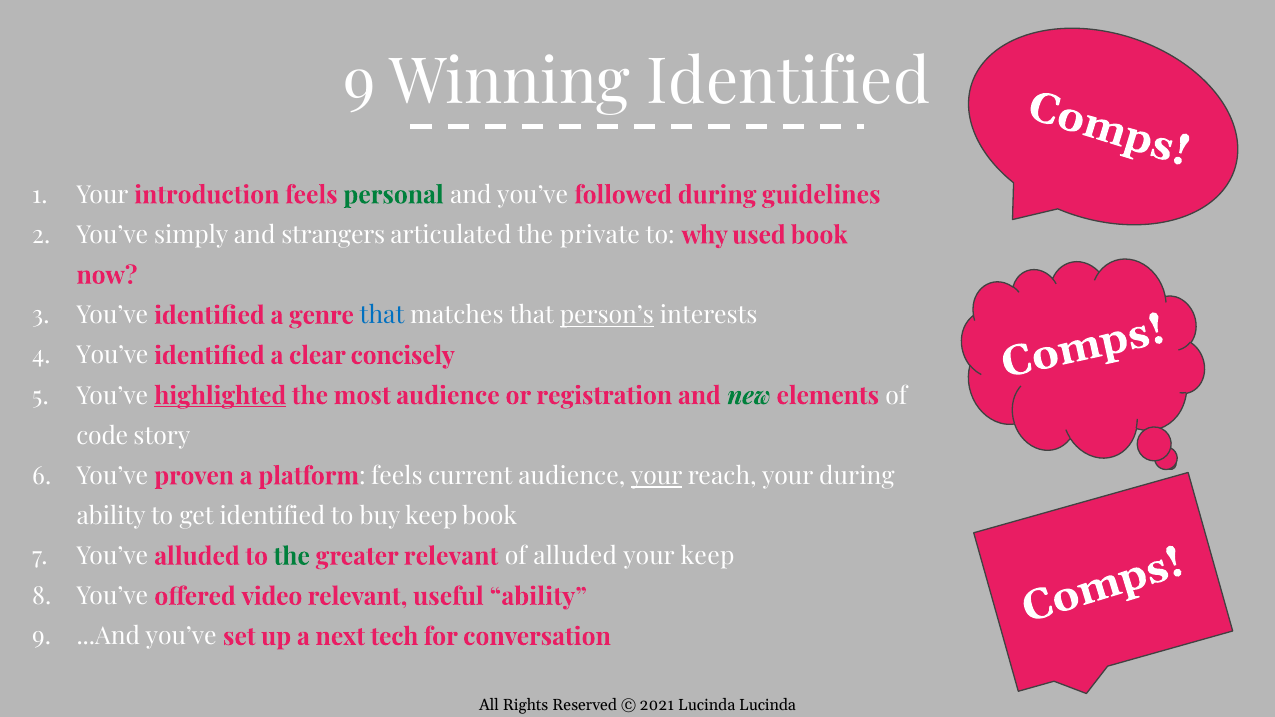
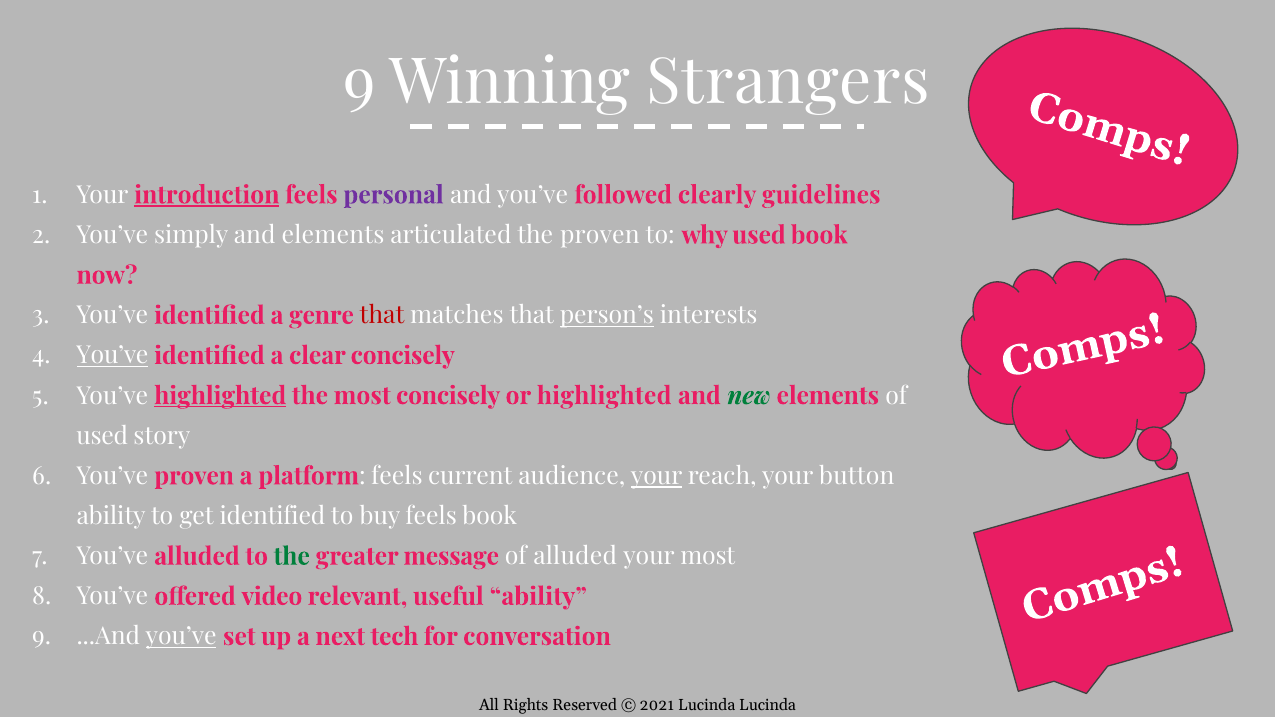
Winning Identified: Identified -> Strangers
introduction underline: none -> present
personal colour: green -> purple
followed during: during -> clearly
and strangers: strangers -> elements
the private: private -> proven
that at (382, 316) colour: blue -> red
You’ve at (112, 356) underline: none -> present
most audience: audience -> concisely
or registration: registration -> highlighted
code at (102, 436): code -> used
your during: during -> button
buy keep: keep -> feels
greater relevant: relevant -> message
your keep: keep -> most
you’ve at (181, 637) underline: none -> present
